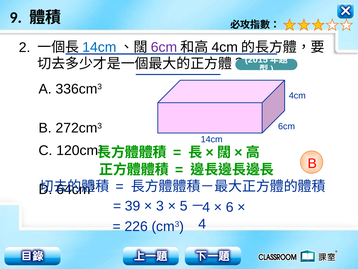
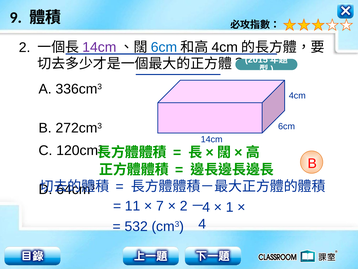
14cm at (99, 47) colour: blue -> purple
6cm at (164, 47) colour: purple -> blue
39: 39 -> 11
3: 3 -> 7
5 at (184, 206): 5 -> 2
6: 6 -> 1
226: 226 -> 532
